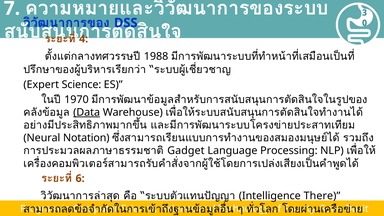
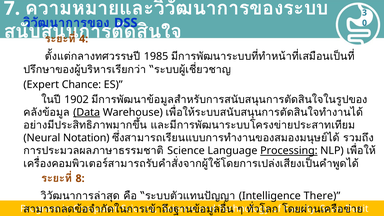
1988: 1988 -> 1985
Expert Science: Science -> Chance
1970: 1970 -> 1902
Gadget at (186, 151): Gadget -> Science
Processing underline: none -> present
6: 6 -> 8
